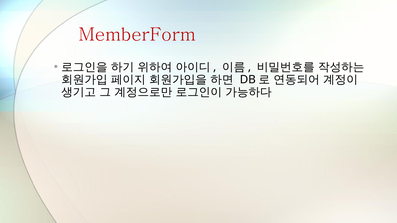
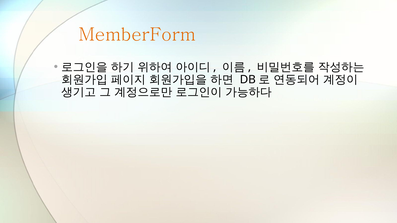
MemberForm colour: red -> orange
